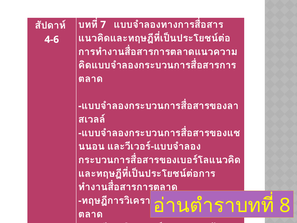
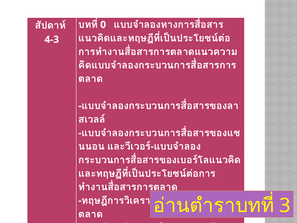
7: 7 -> 0
4-6: 4-6 -> 4-3
8: 8 -> 3
